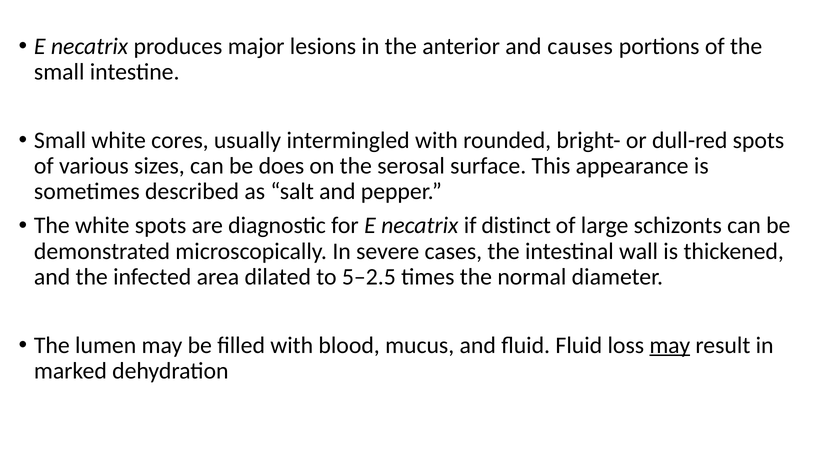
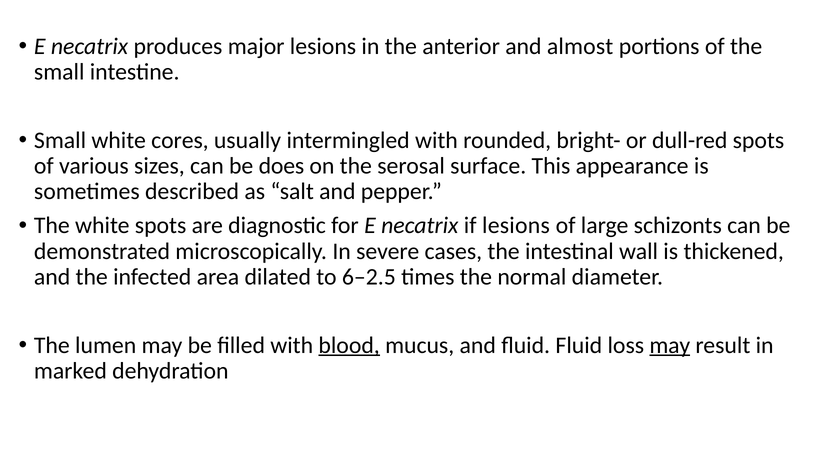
causes: causes -> almost
if distinct: distinct -> lesions
5–2.5: 5–2.5 -> 6–2.5
blood underline: none -> present
